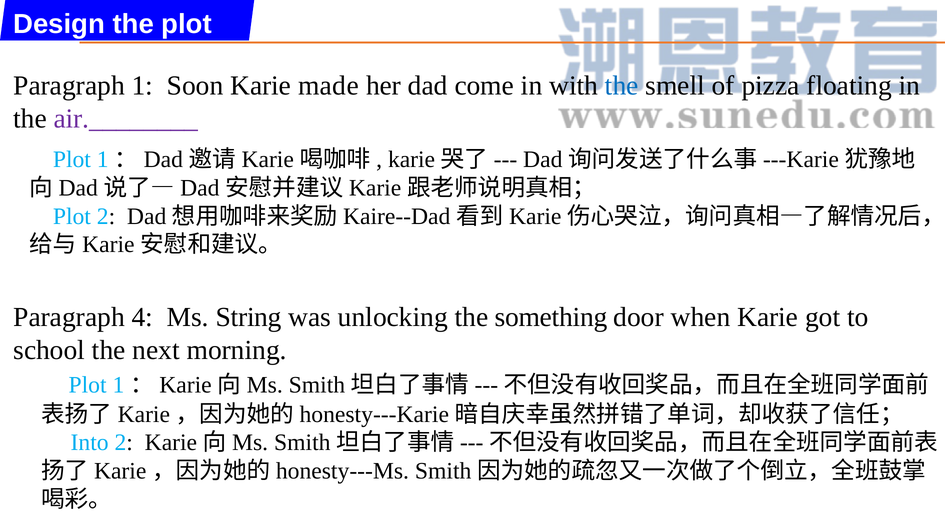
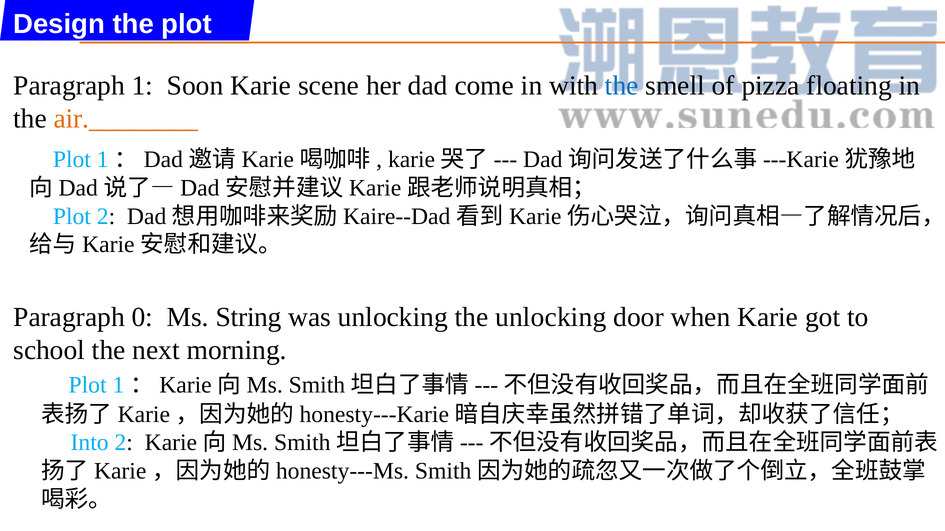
made: made -> scene
air.________ colour: purple -> orange
4: 4 -> 0
the something: something -> unlocking
